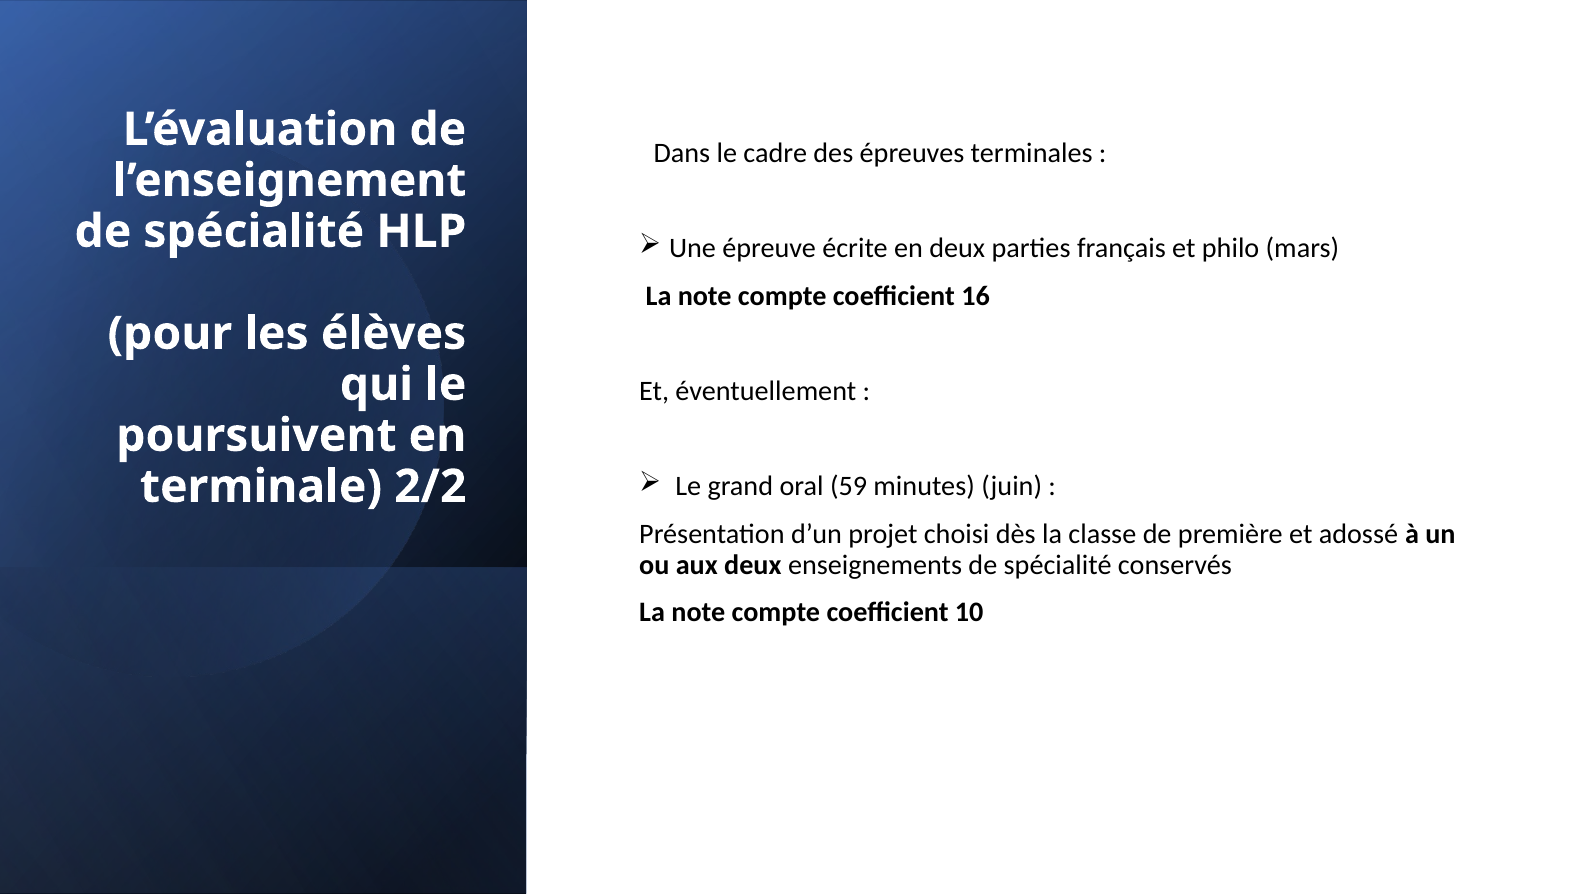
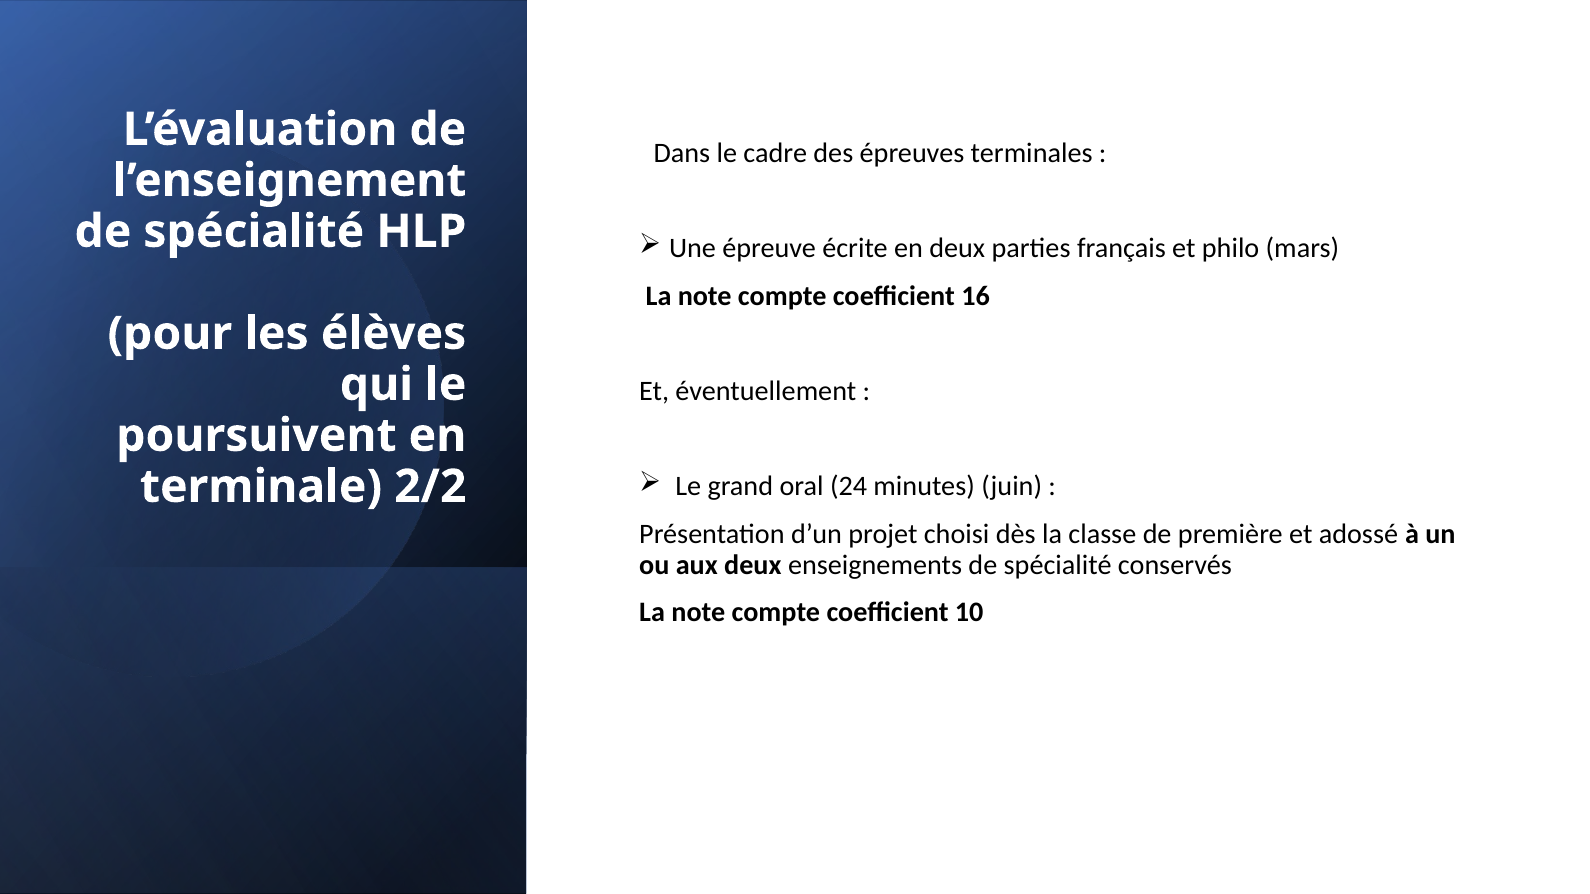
59: 59 -> 24
